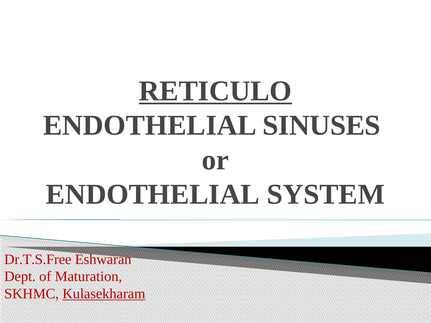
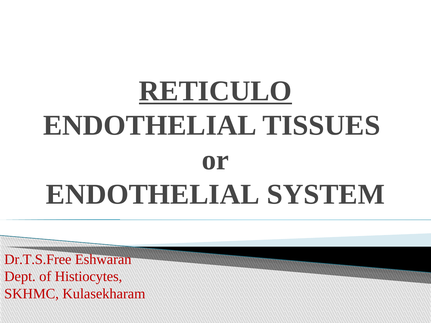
SINUSES: SINUSES -> TISSUES
Maturation: Maturation -> Histiocytes
Kulasekharam underline: present -> none
